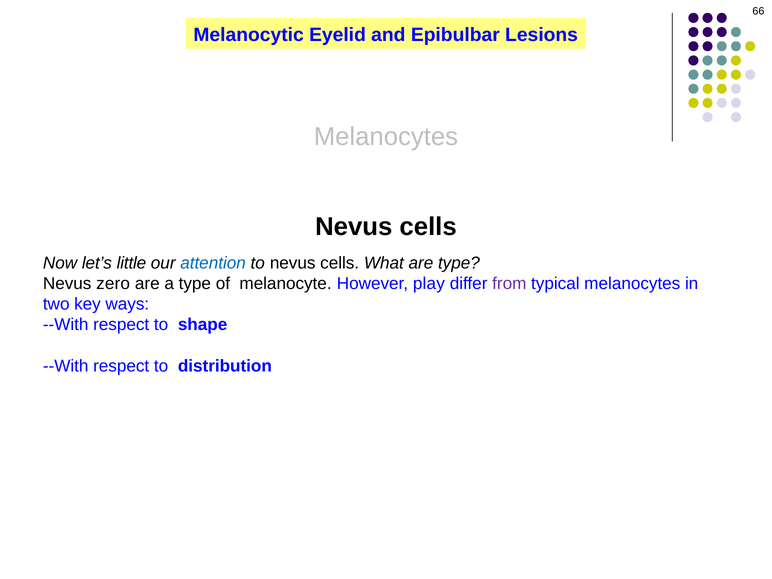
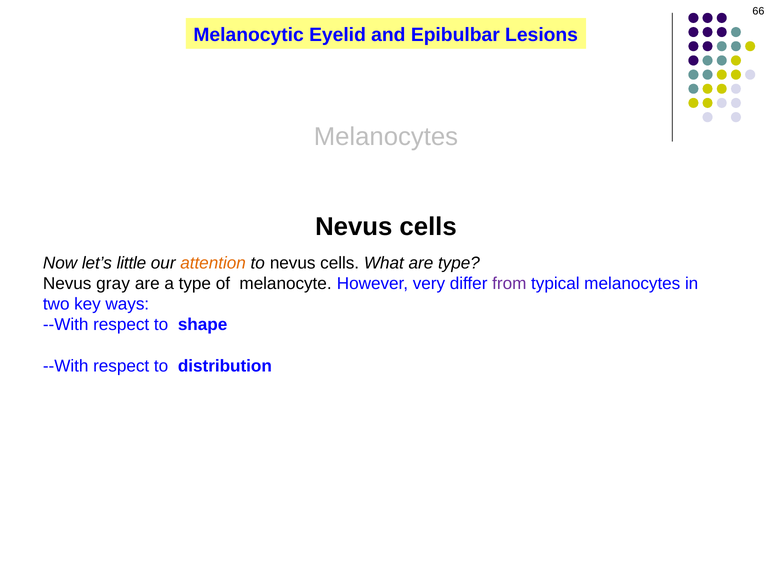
attention colour: blue -> orange
zero: zero -> gray
play: play -> very
